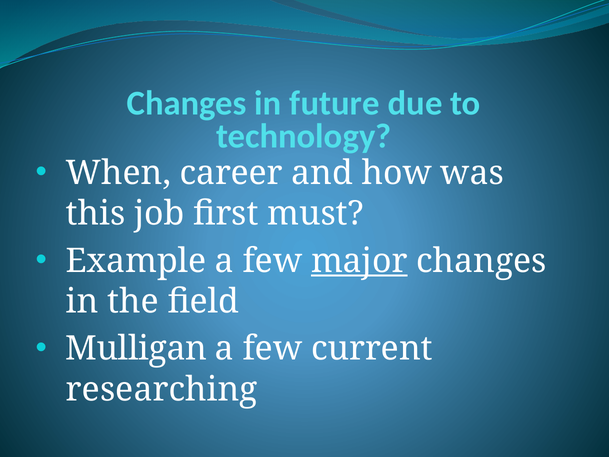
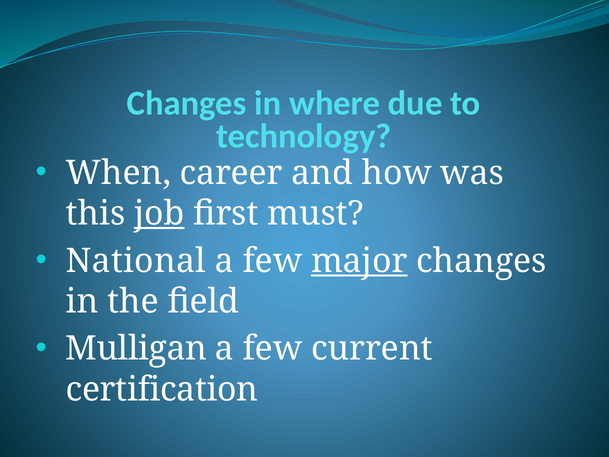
future: future -> where
job underline: none -> present
Example: Example -> National
researching: researching -> certification
